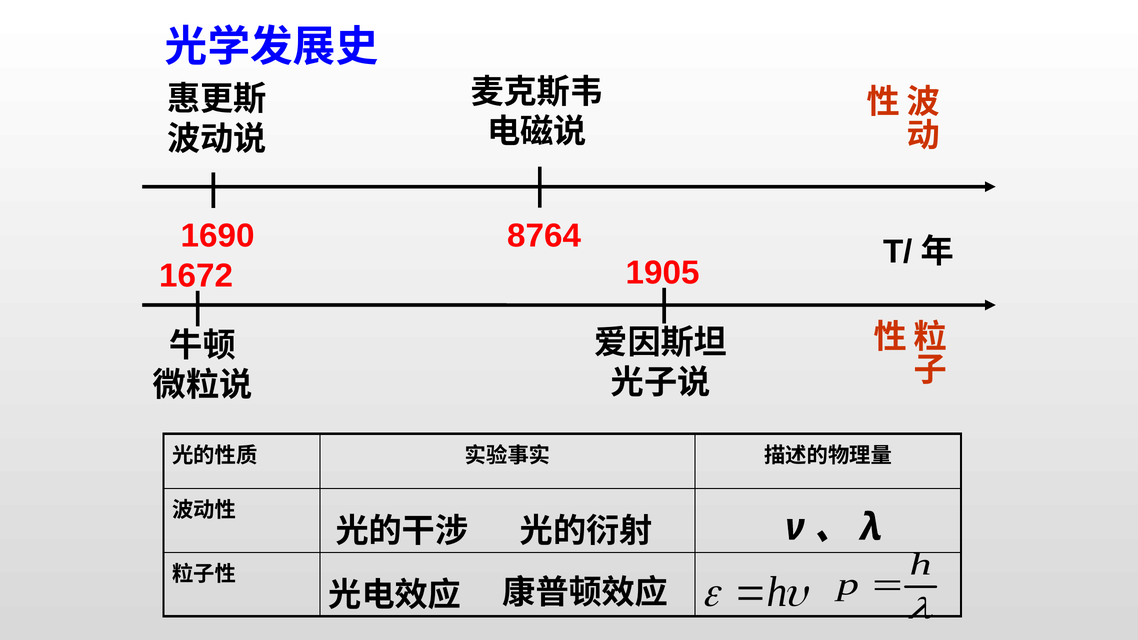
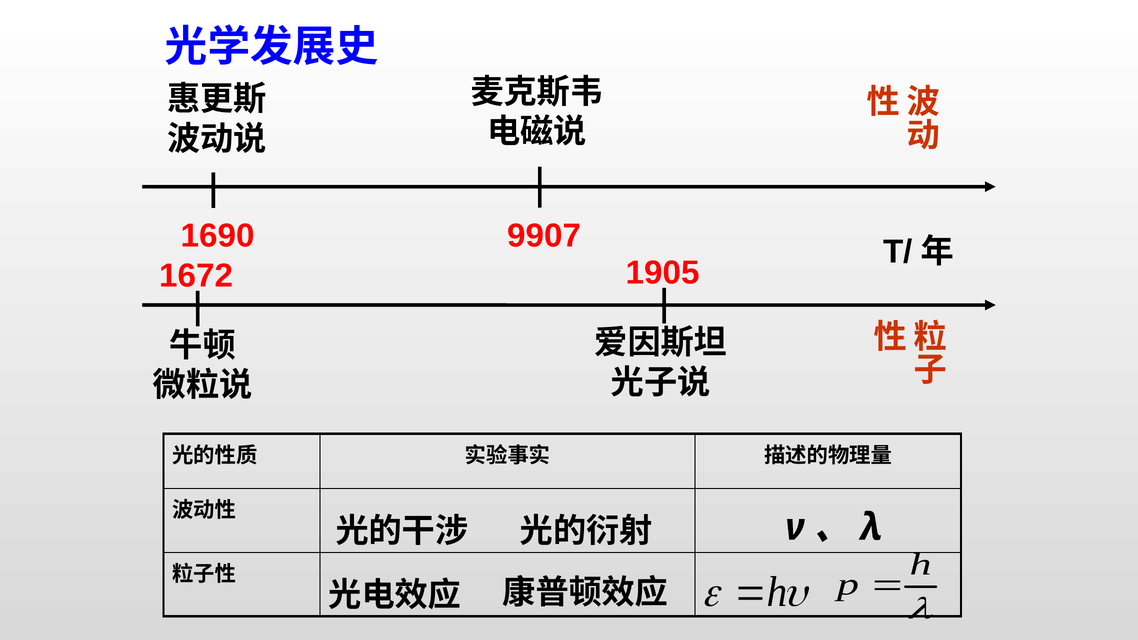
8764: 8764 -> 9907
